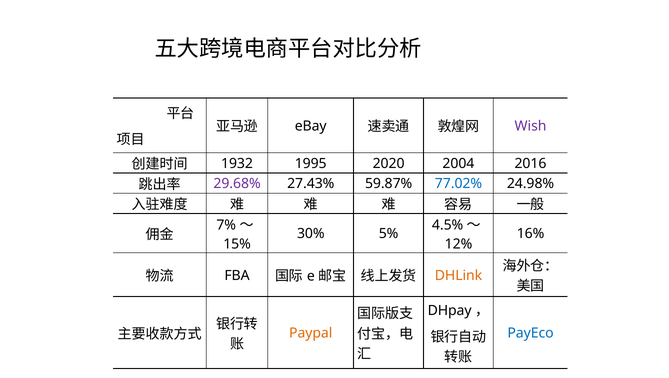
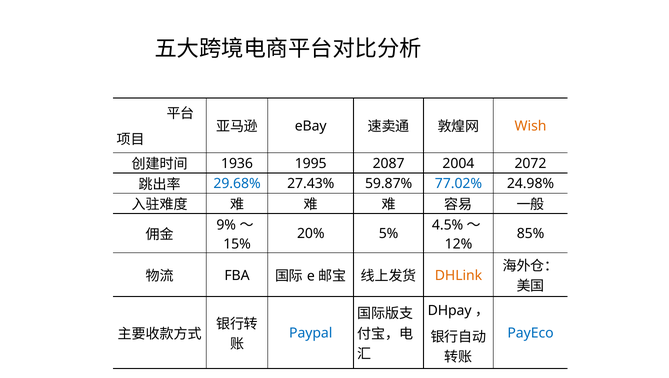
Wish colour: purple -> orange
1932: 1932 -> 1936
2020: 2020 -> 2087
2016: 2016 -> 2072
29.68% colour: purple -> blue
7%: 7% -> 9%
30%: 30% -> 20%
16%: 16% -> 85%
Paypal colour: orange -> blue
